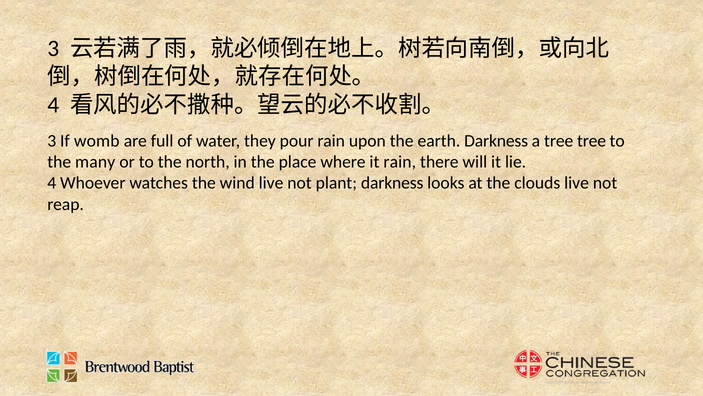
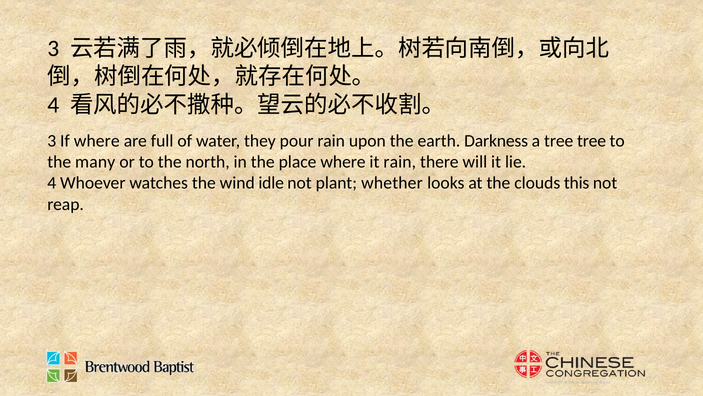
If womb: womb -> where
wind live: live -> idle
plant darkness: darkness -> whether
clouds live: live -> this
